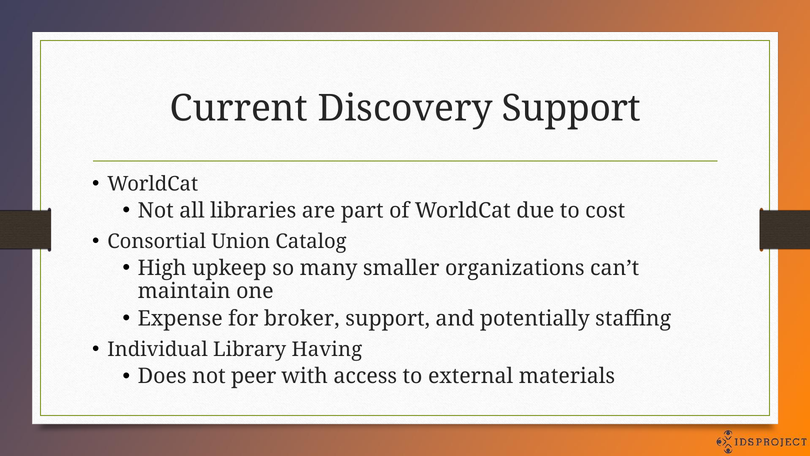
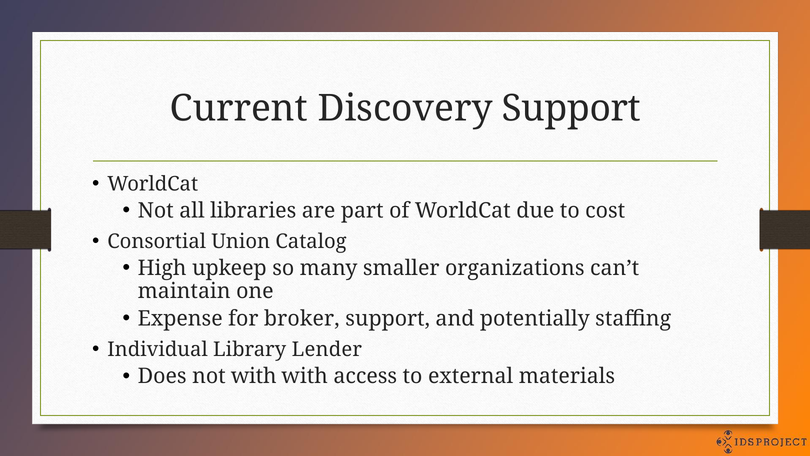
Having: Having -> Lender
not peer: peer -> with
